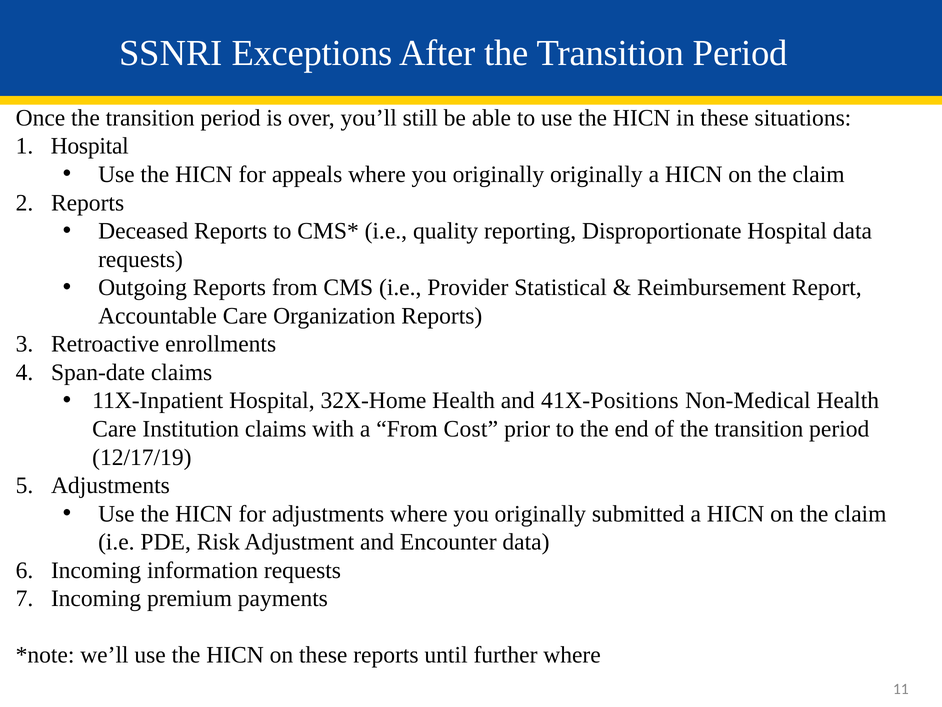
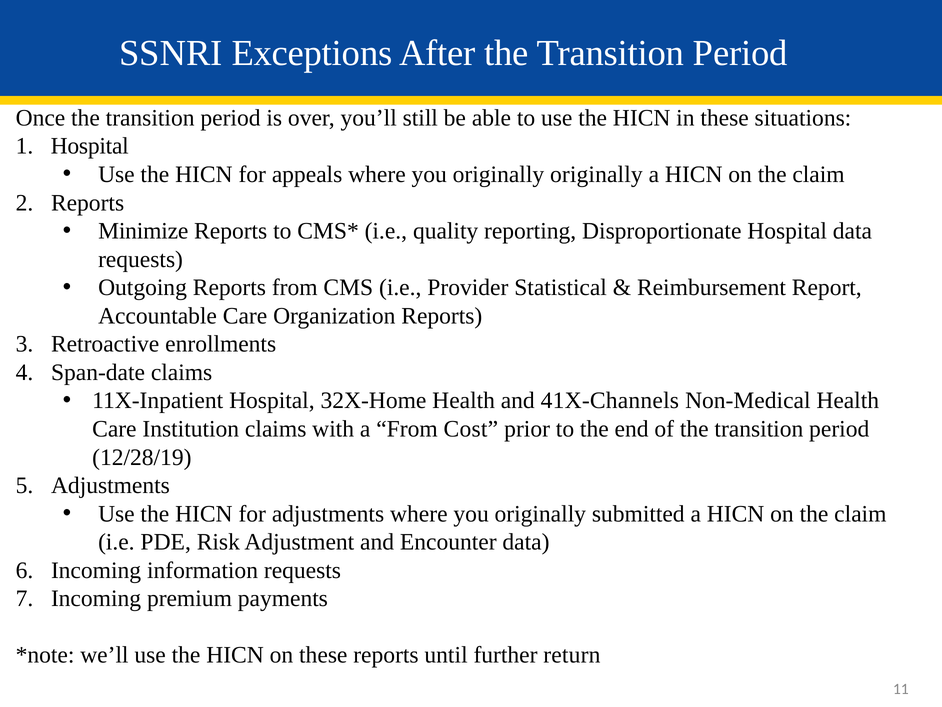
Deceased: Deceased -> Minimize
41X-Positions: 41X-Positions -> 41X-Channels
12/17/19: 12/17/19 -> 12/28/19
further where: where -> return
